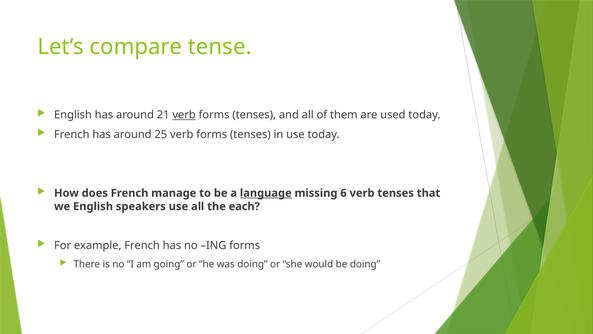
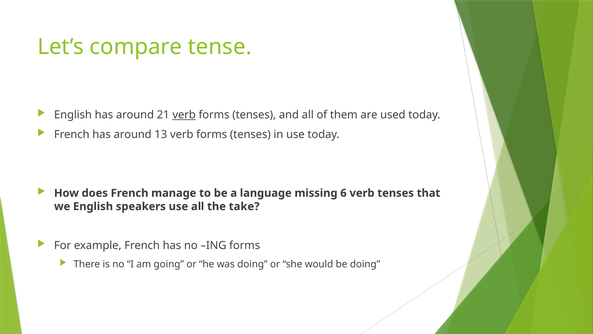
25: 25 -> 13
language underline: present -> none
each: each -> take
